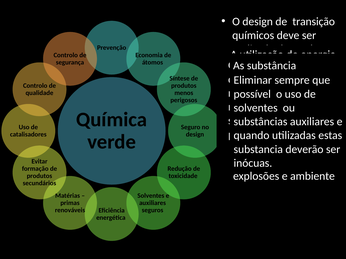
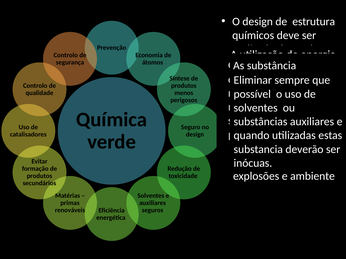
transição: transição -> estrutura
